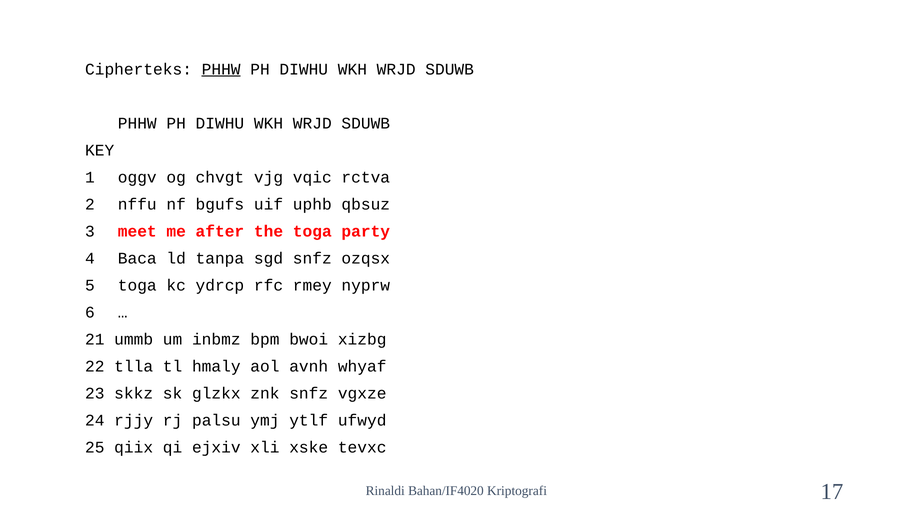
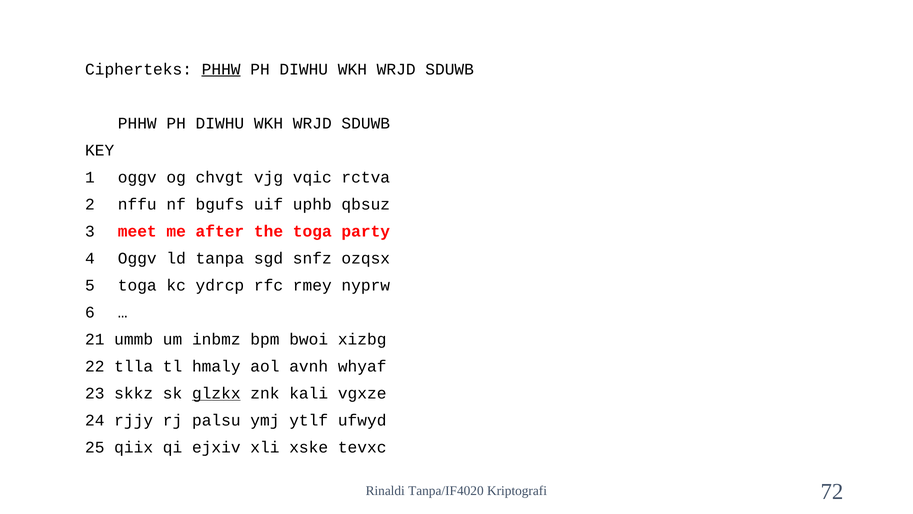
4 Baca: Baca -> Oggv
glzkx underline: none -> present
znk snfz: snfz -> kali
Bahan/IF4020: Bahan/IF4020 -> Tanpa/IF4020
17: 17 -> 72
